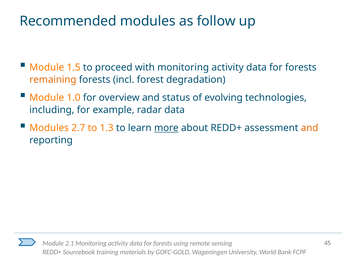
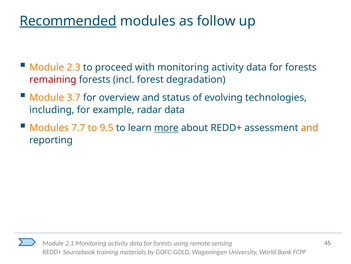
Recommended underline: none -> present
1.5: 1.5 -> 2.3
remaining colour: orange -> red
1.0: 1.0 -> 3.7
2.7: 2.7 -> 7.7
1.3: 1.3 -> 9.5
